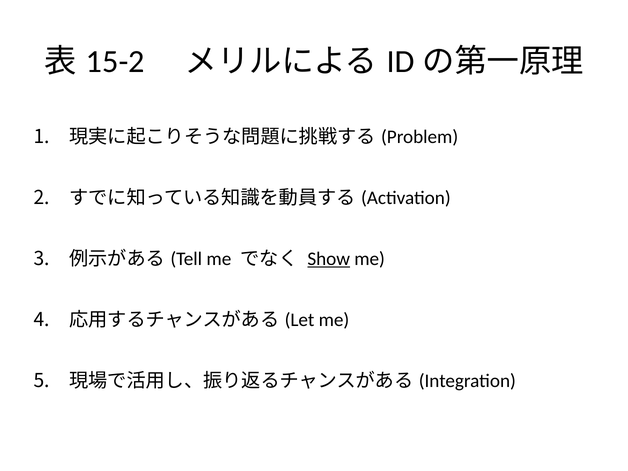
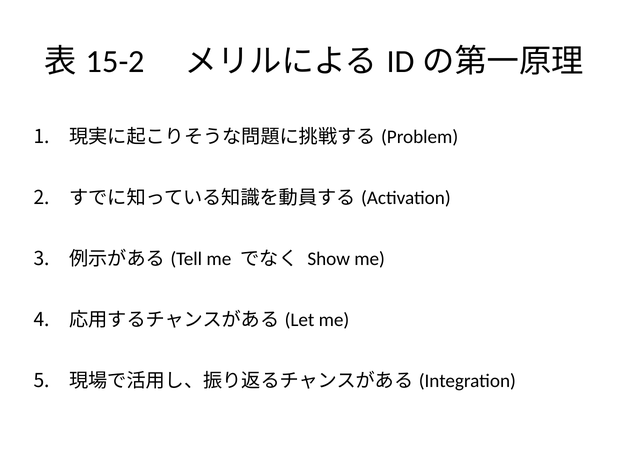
Show underline: present -> none
